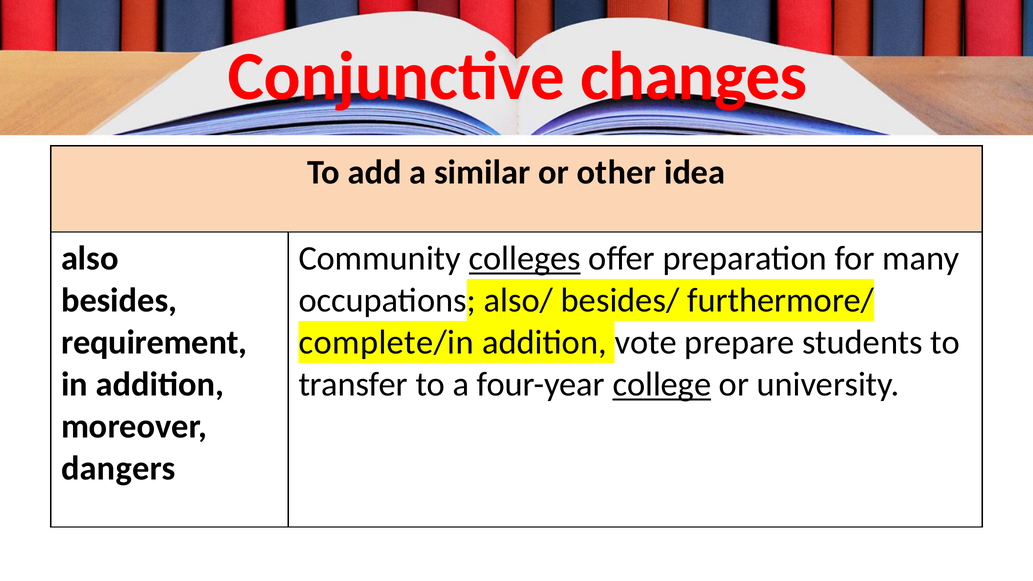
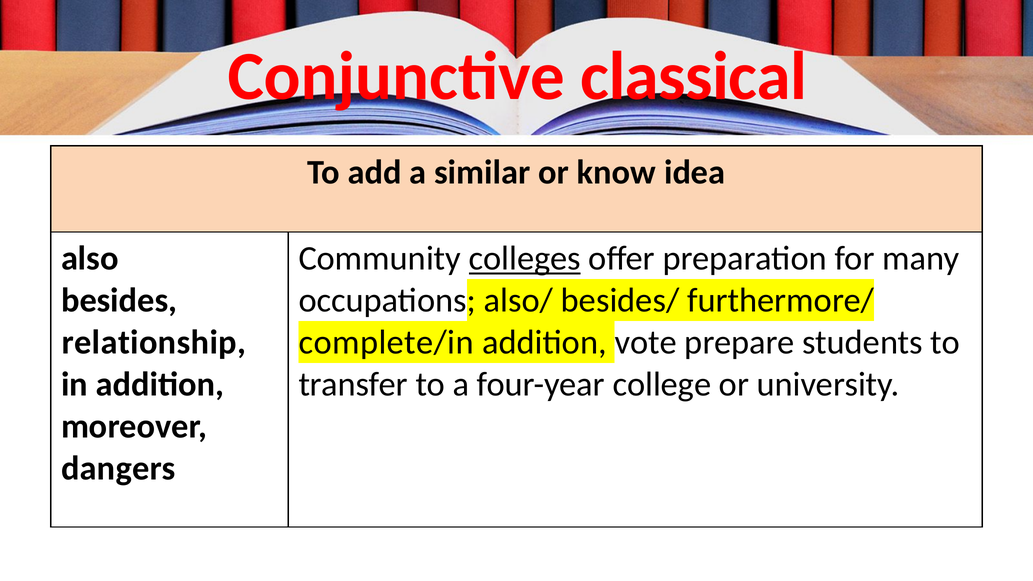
changes: changes -> classical
other: other -> know
requirement: requirement -> relationship
college underline: present -> none
